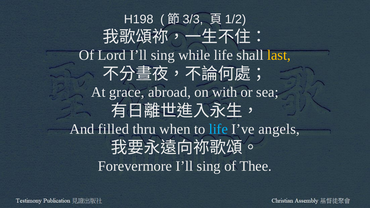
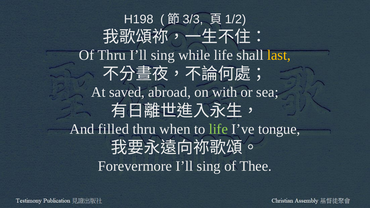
Of Lord: Lord -> Thru
grace: grace -> saved
life at (218, 129) colour: light blue -> light green
angels: angels -> tongue
